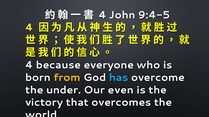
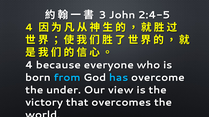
4 at (102, 15): 4 -> 3
9:4-5: 9:4-5 -> 2:4-5
from colour: yellow -> light blue
even: even -> view
